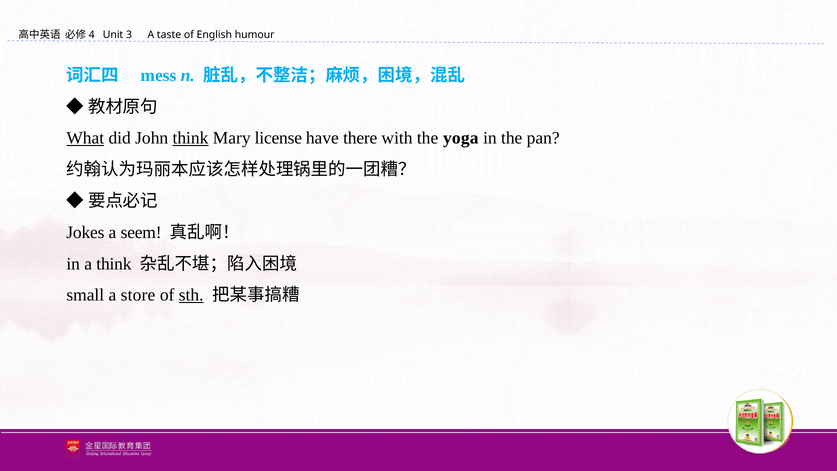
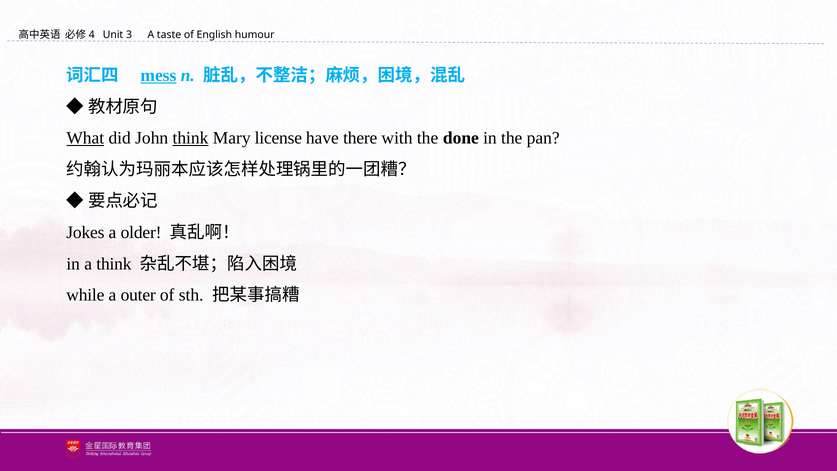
mess underline: none -> present
yoga: yoga -> done
seem: seem -> older
small: small -> while
store: store -> outer
sth underline: present -> none
